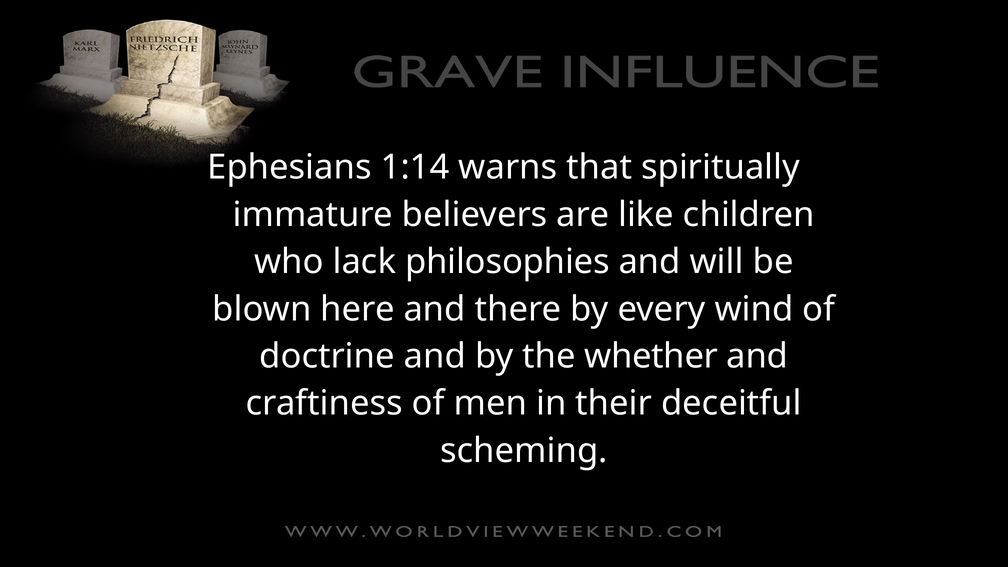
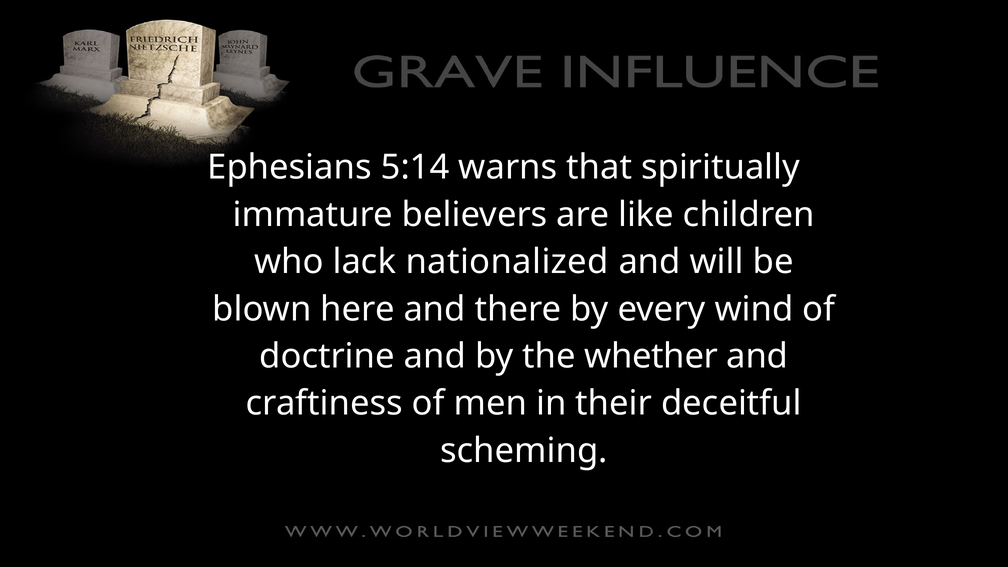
1:14: 1:14 -> 5:14
philosophies: philosophies -> nationalized
